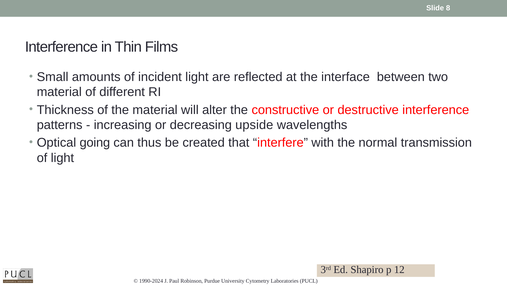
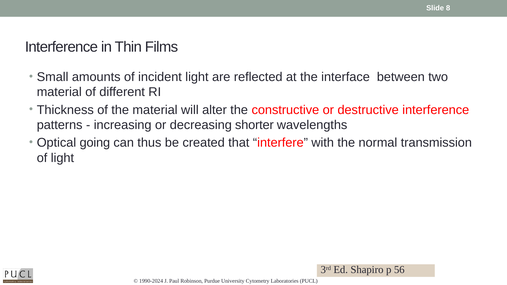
upside: upside -> shorter
12: 12 -> 56
